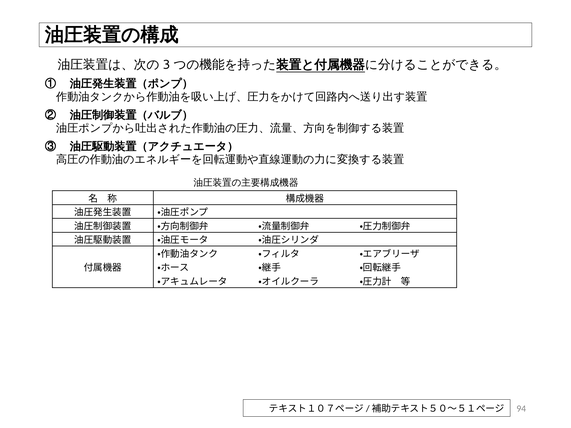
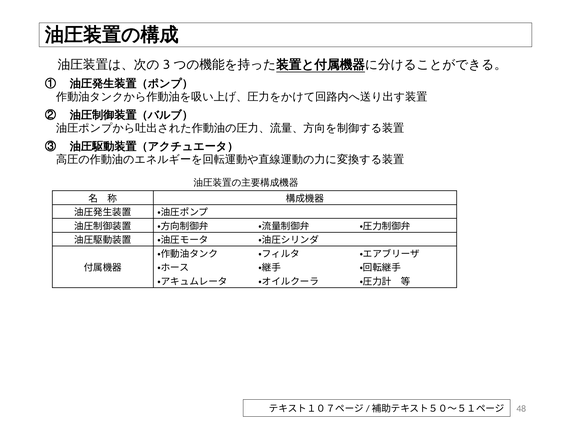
94: 94 -> 48
